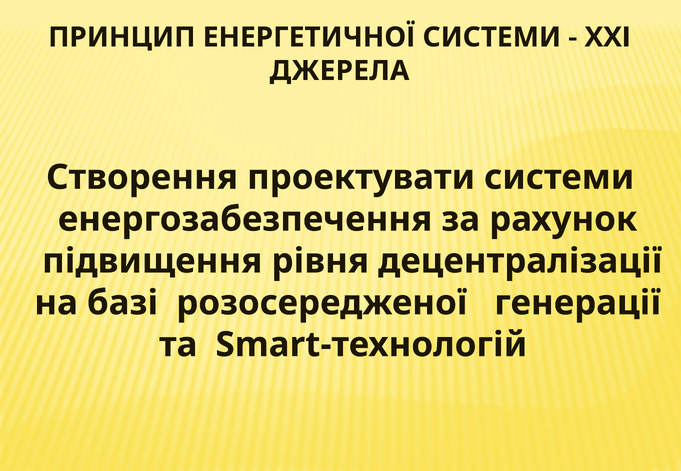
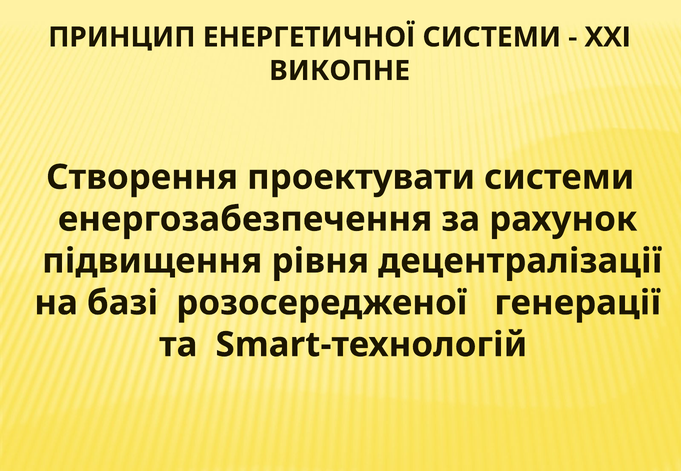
ДЖЕРЕЛА: ДЖЕРЕЛА -> ВИКОПНЕ
